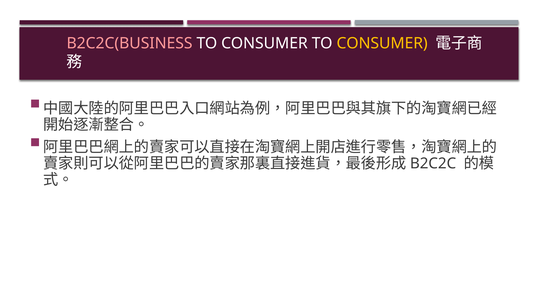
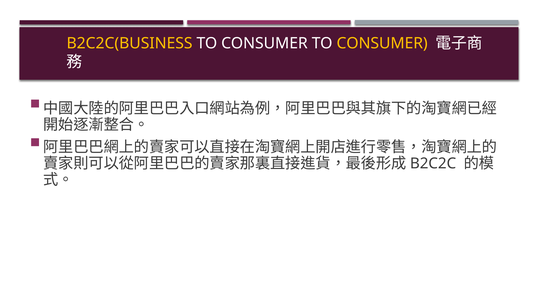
B2C2C(BUSINESS colour: pink -> yellow
